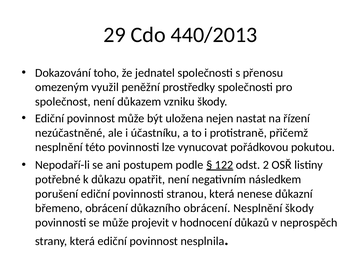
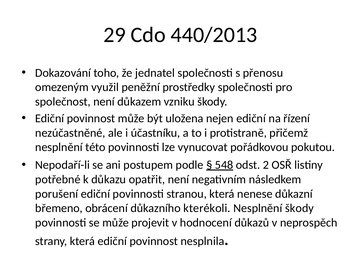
nejen nastat: nastat -> ediční
122: 122 -> 548
důkazního obrácení: obrácení -> kterékoli
